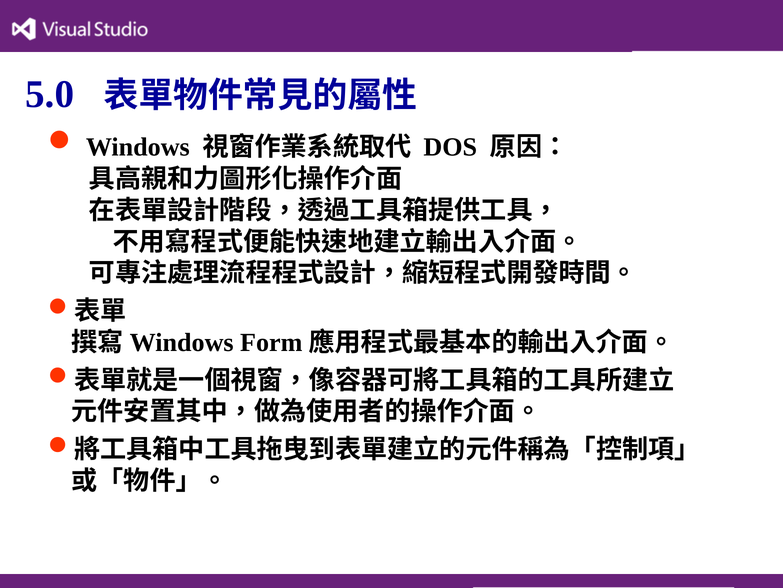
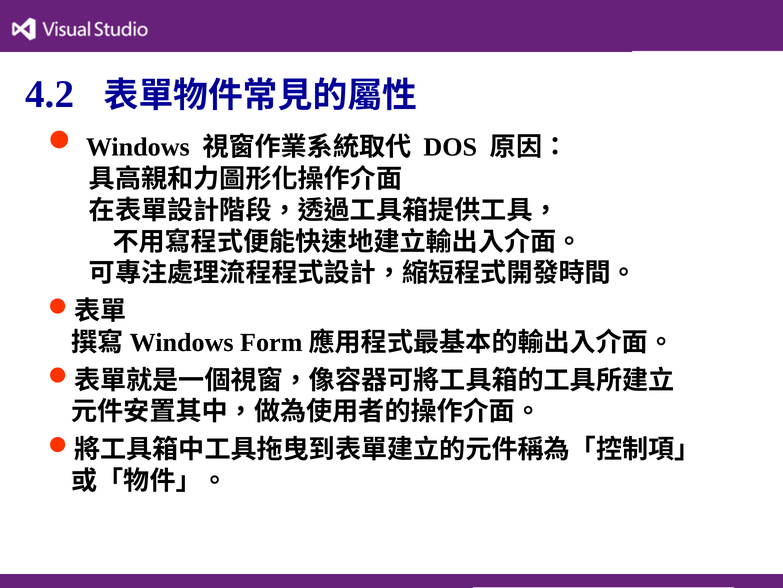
5.0: 5.0 -> 4.2
